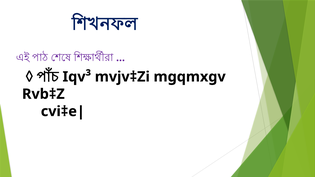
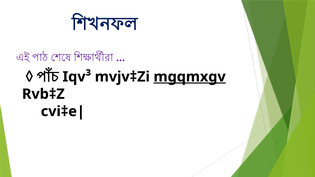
mgqmxgv underline: none -> present
